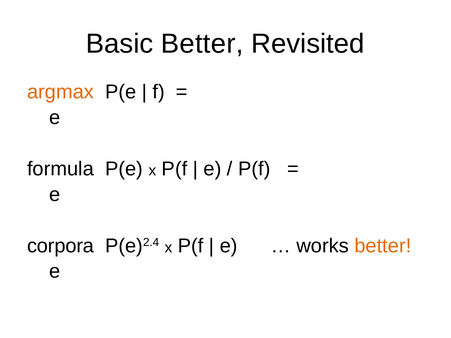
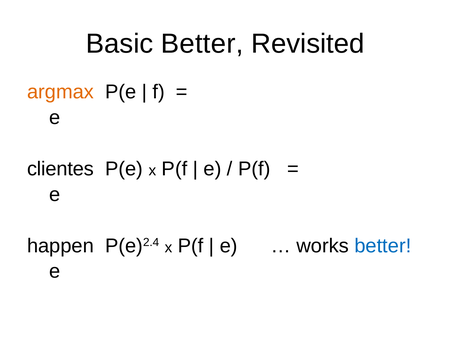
formula: formula -> clientes
corpora: corpora -> happen
better at (383, 246) colour: orange -> blue
